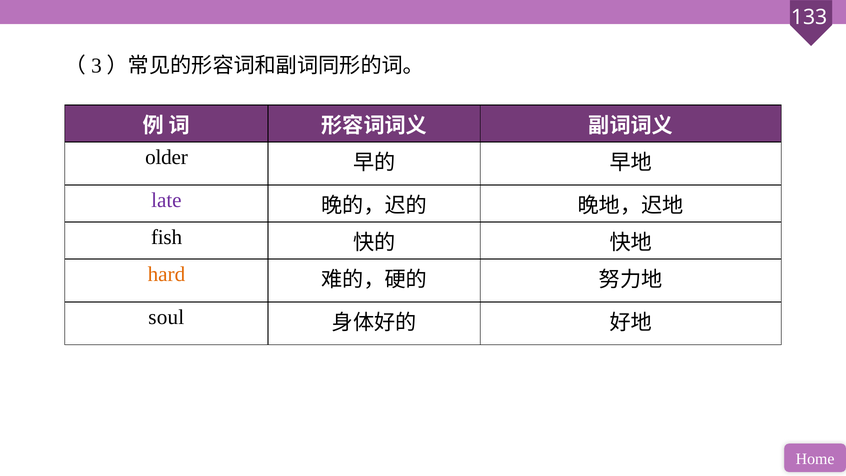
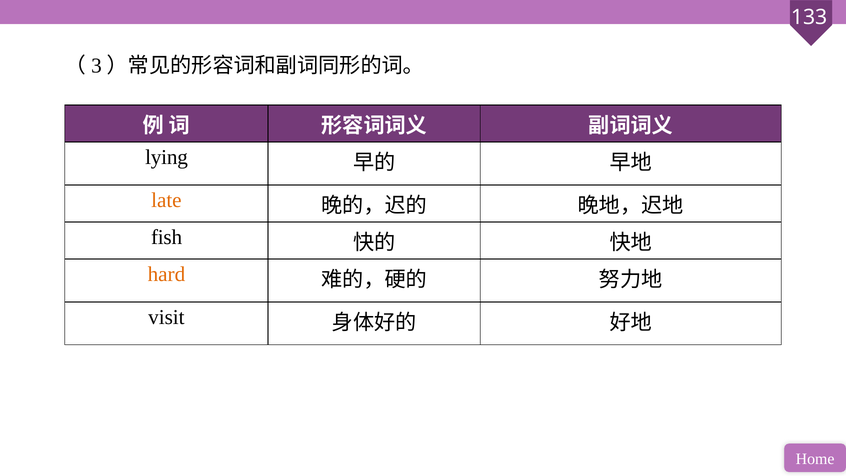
older: older -> lying
late colour: purple -> orange
soul: soul -> visit
